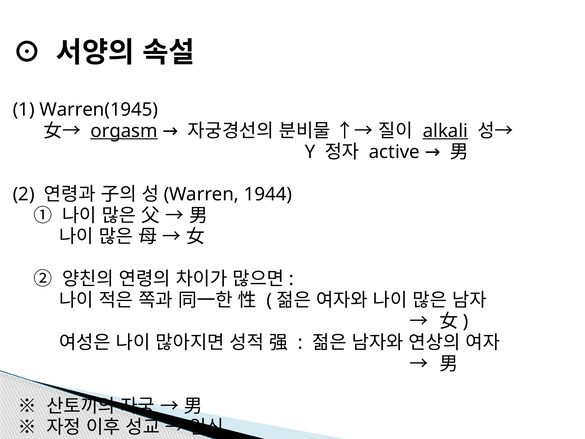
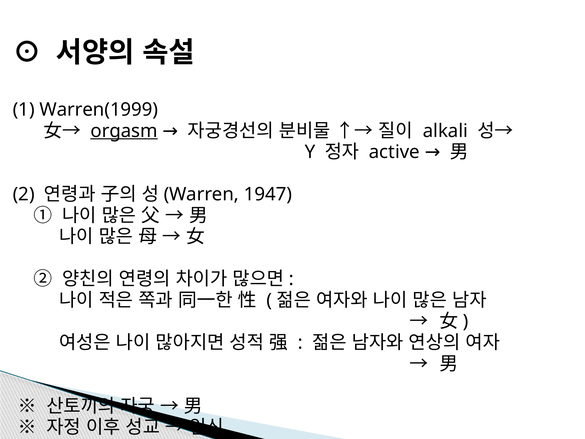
Warren(1945: Warren(1945 -> Warren(1999
alkali underline: present -> none
1944: 1944 -> 1947
